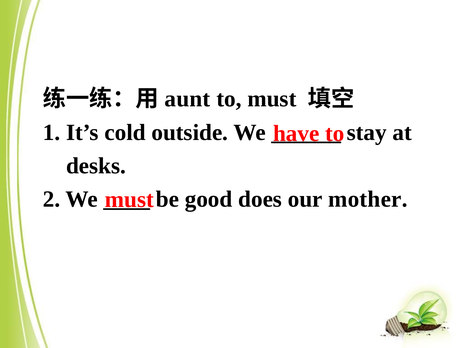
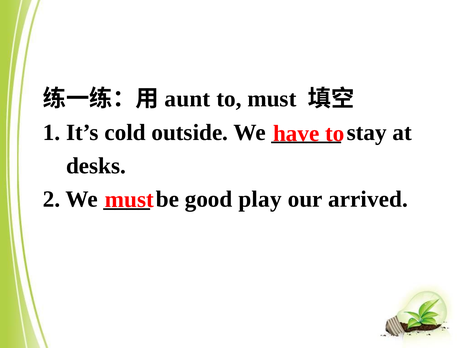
does: does -> play
mother: mother -> arrived
